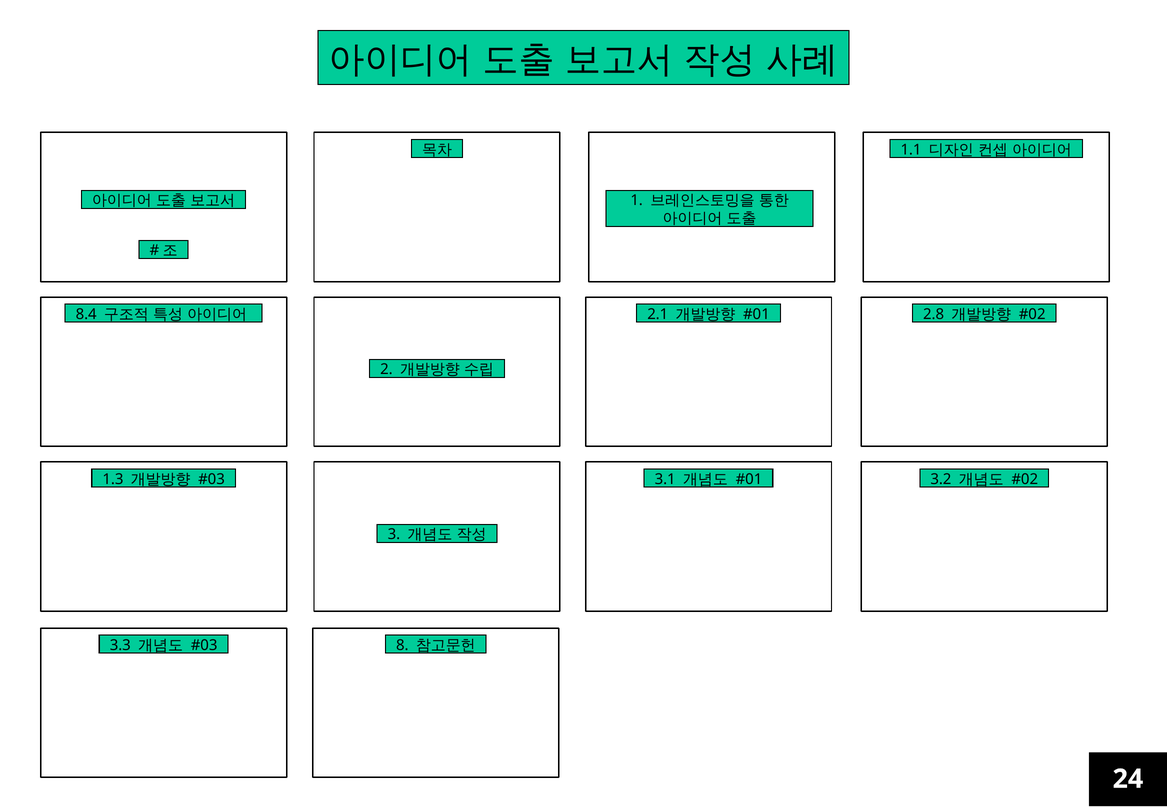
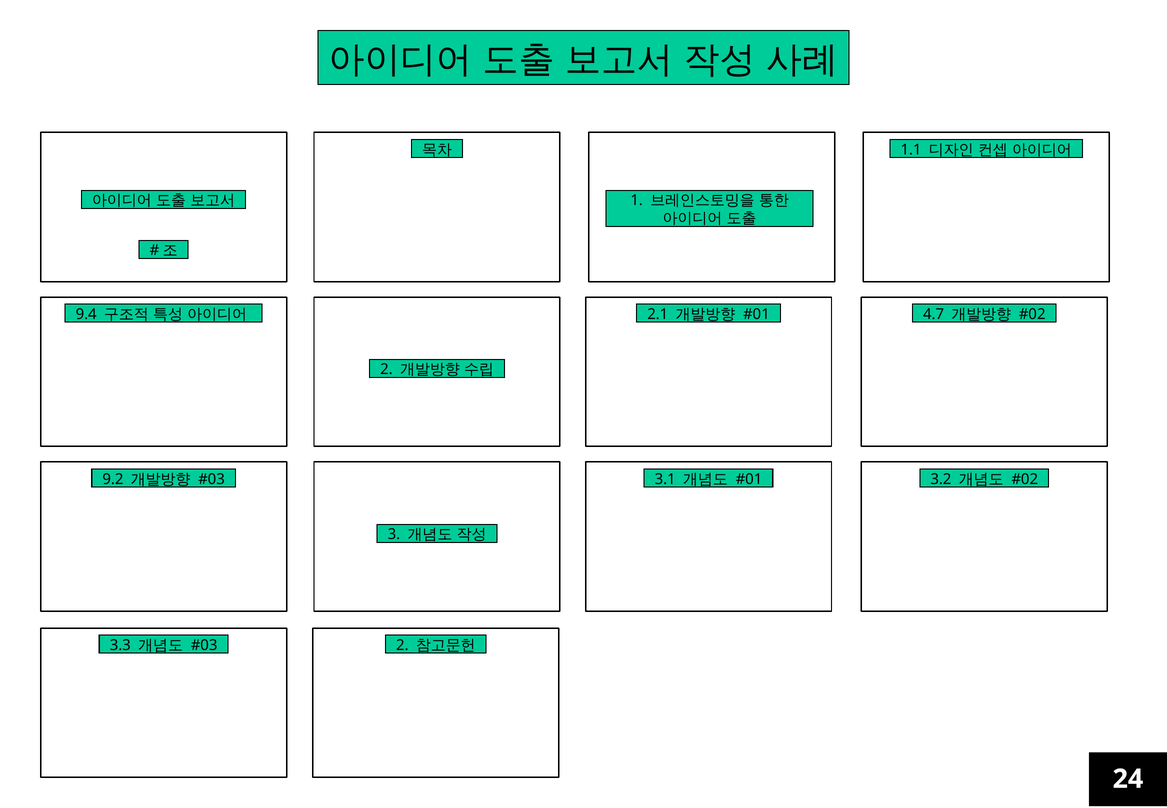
8.4: 8.4 -> 9.4
2.8: 2.8 -> 4.7
1.3: 1.3 -> 9.2
8 at (402, 645): 8 -> 2
